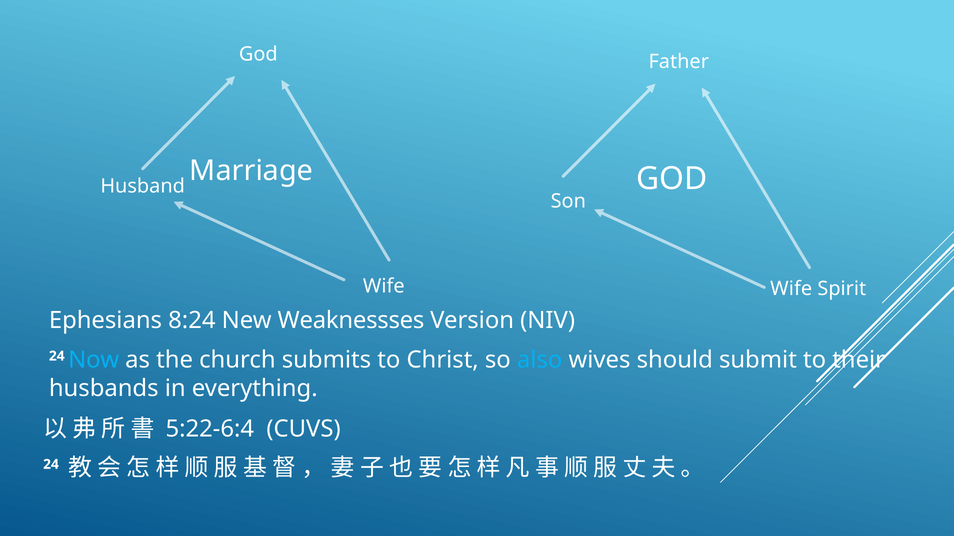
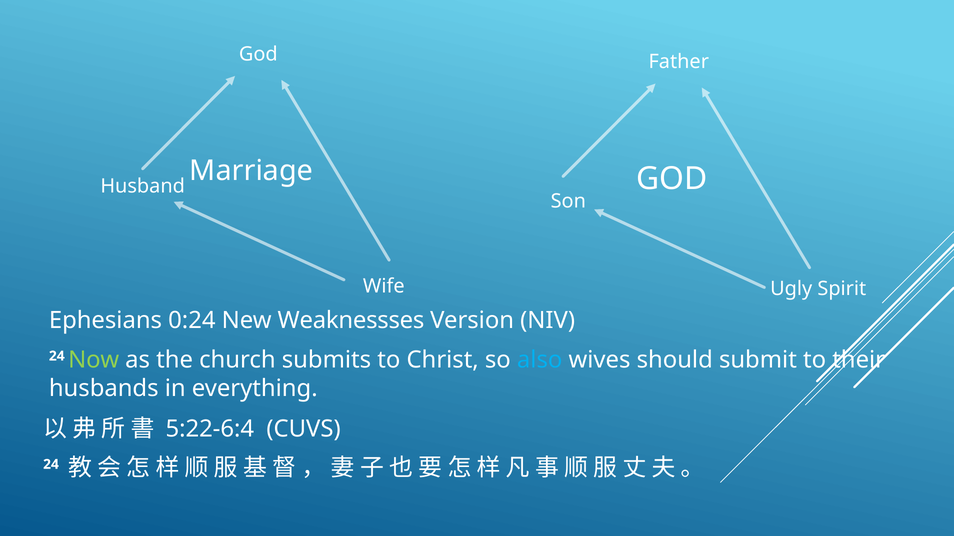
Wife at (791, 289): Wife -> Ugly
8:24: 8:24 -> 0:24
Now colour: light blue -> light green
